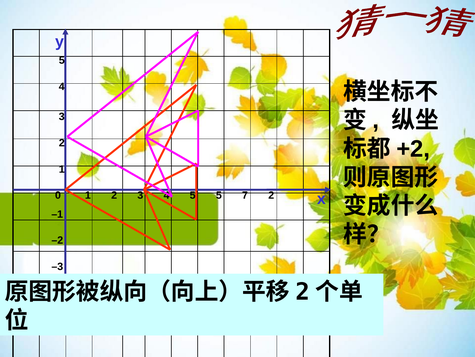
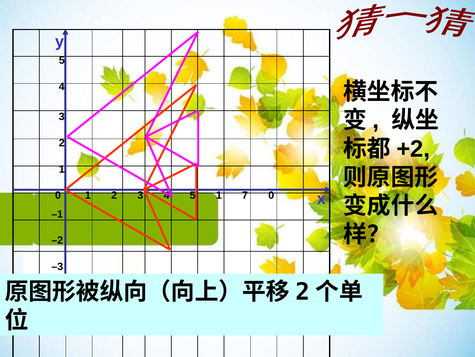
5 at (219, 195): 5 -> 1
7 2: 2 -> 0
